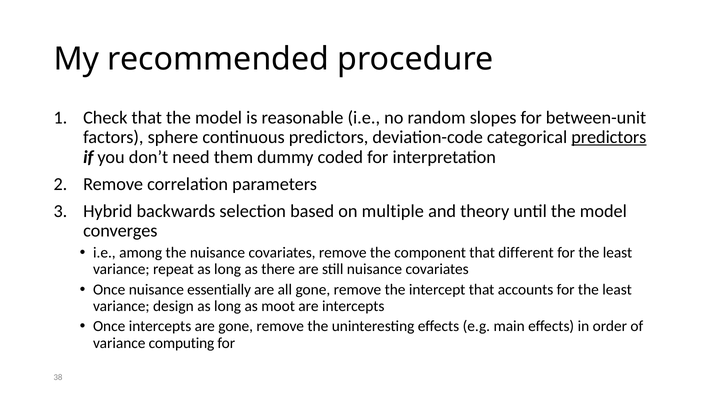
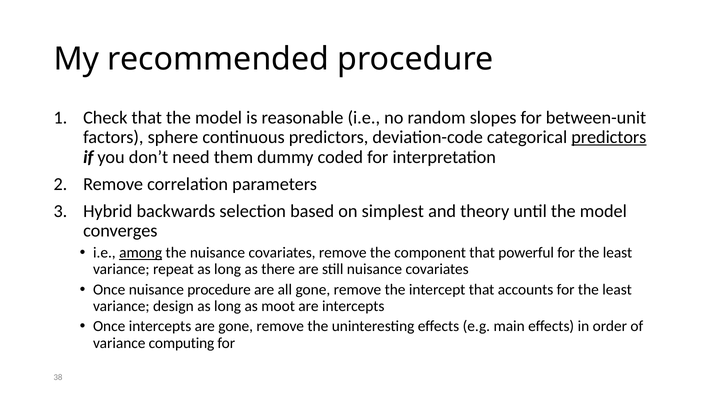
multiple: multiple -> simplest
among underline: none -> present
different: different -> powerful
nuisance essentially: essentially -> procedure
